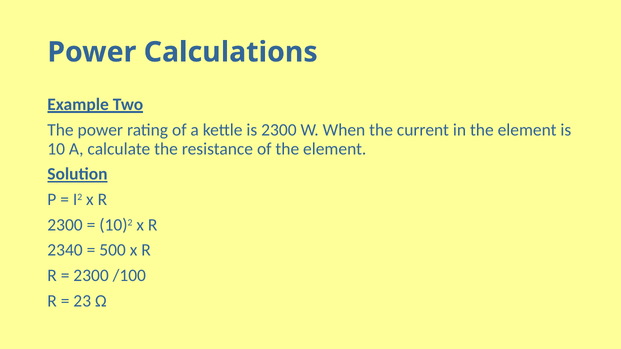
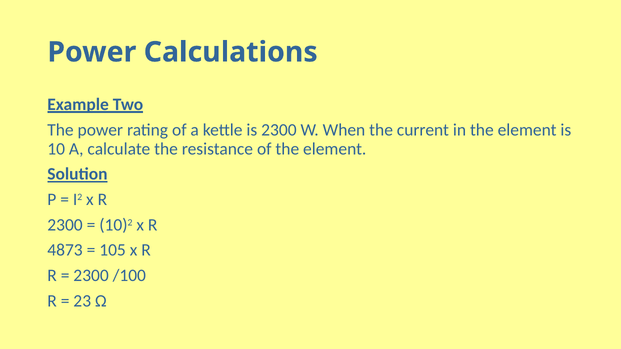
2340: 2340 -> 4873
500: 500 -> 105
